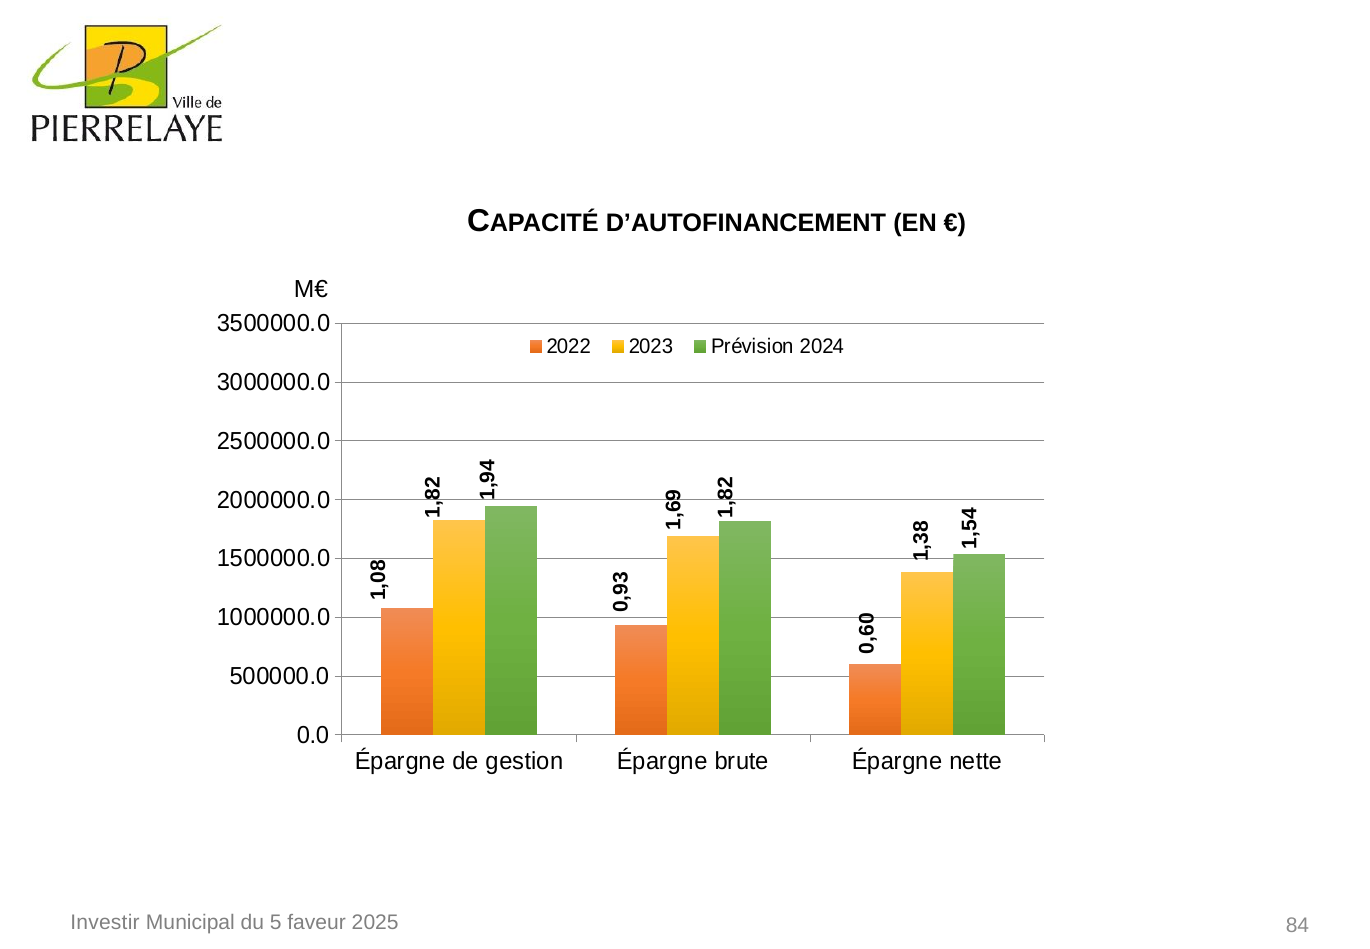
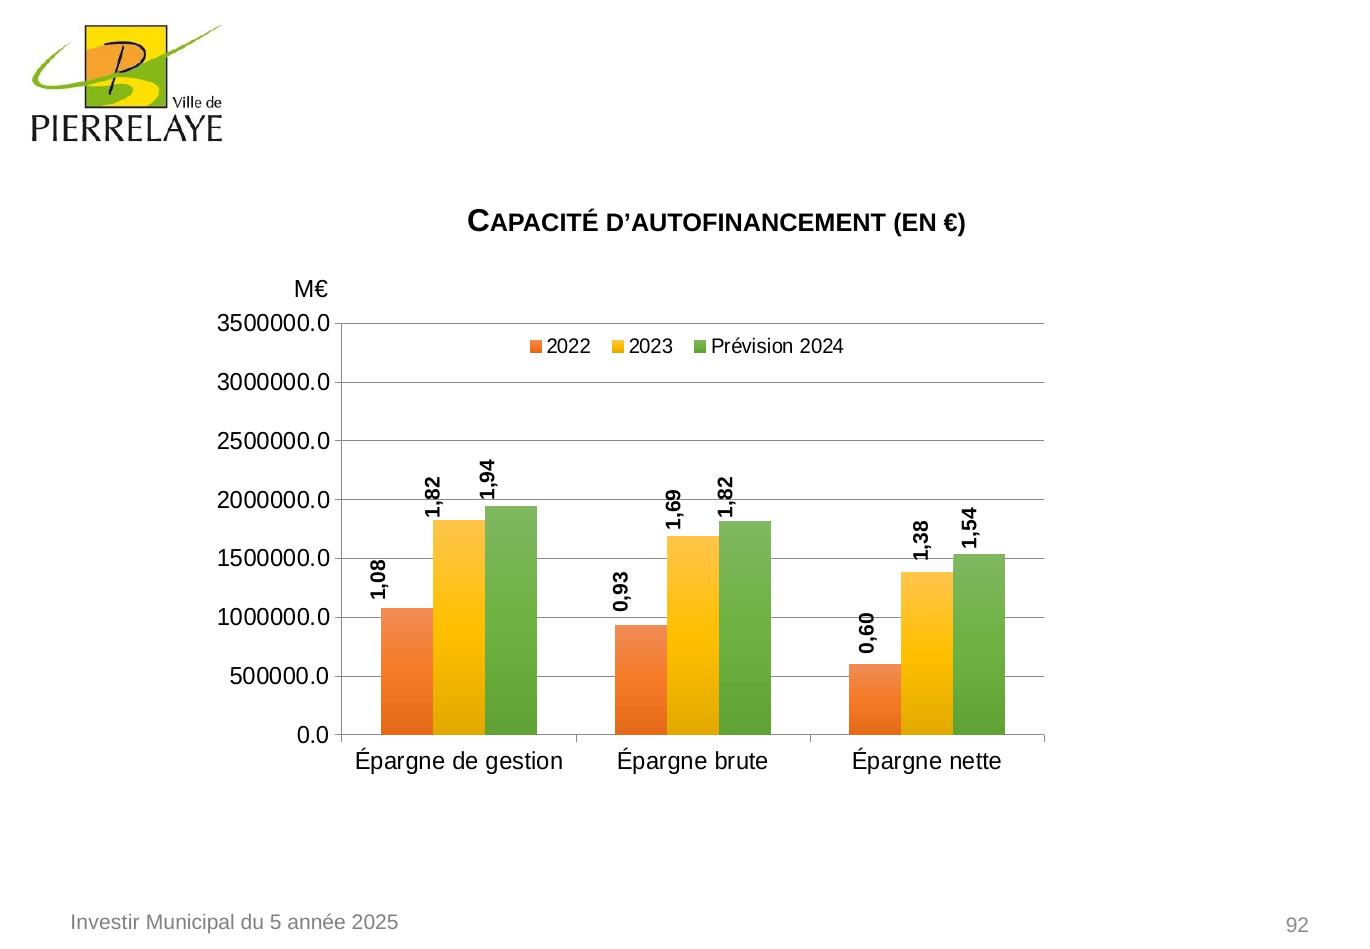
faveur: faveur -> année
84: 84 -> 92
